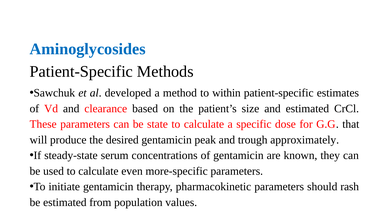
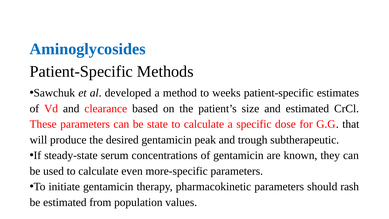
within: within -> weeks
approximately: approximately -> subtherapeutic
